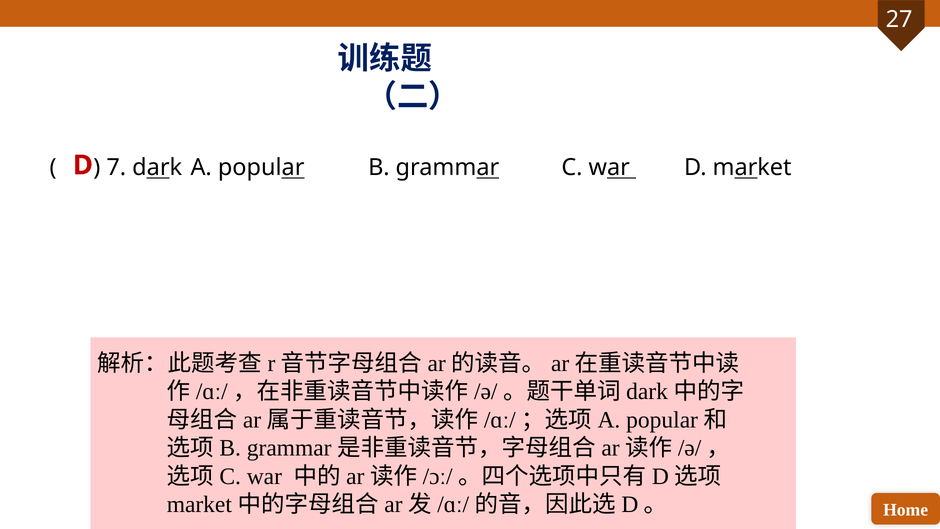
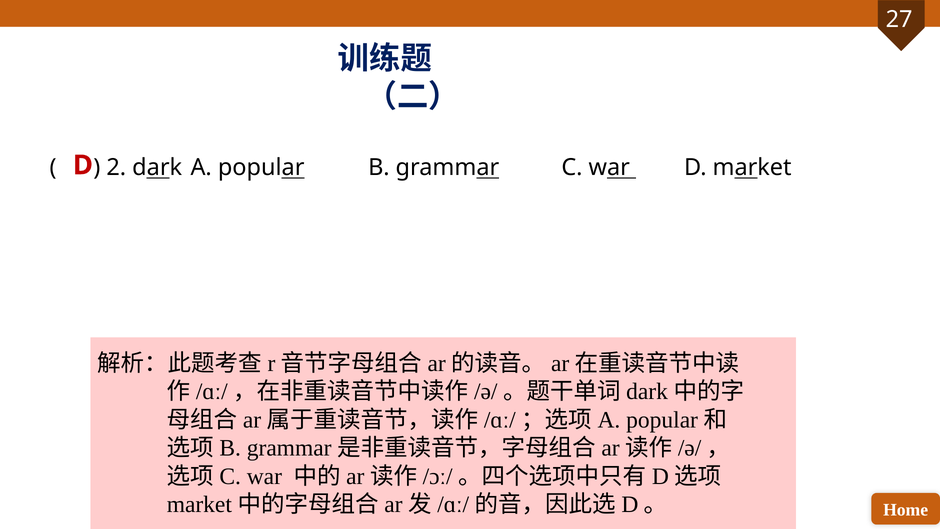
7: 7 -> 2
